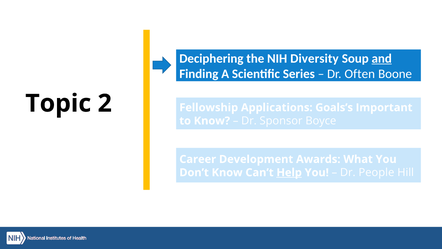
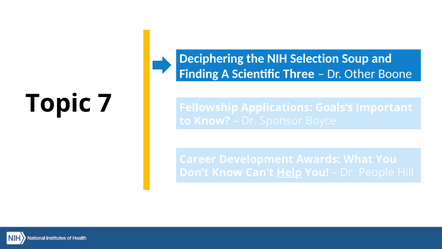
Diversity: Diversity -> Selection
and underline: present -> none
Series: Series -> Three
Often: Often -> Other
2: 2 -> 7
